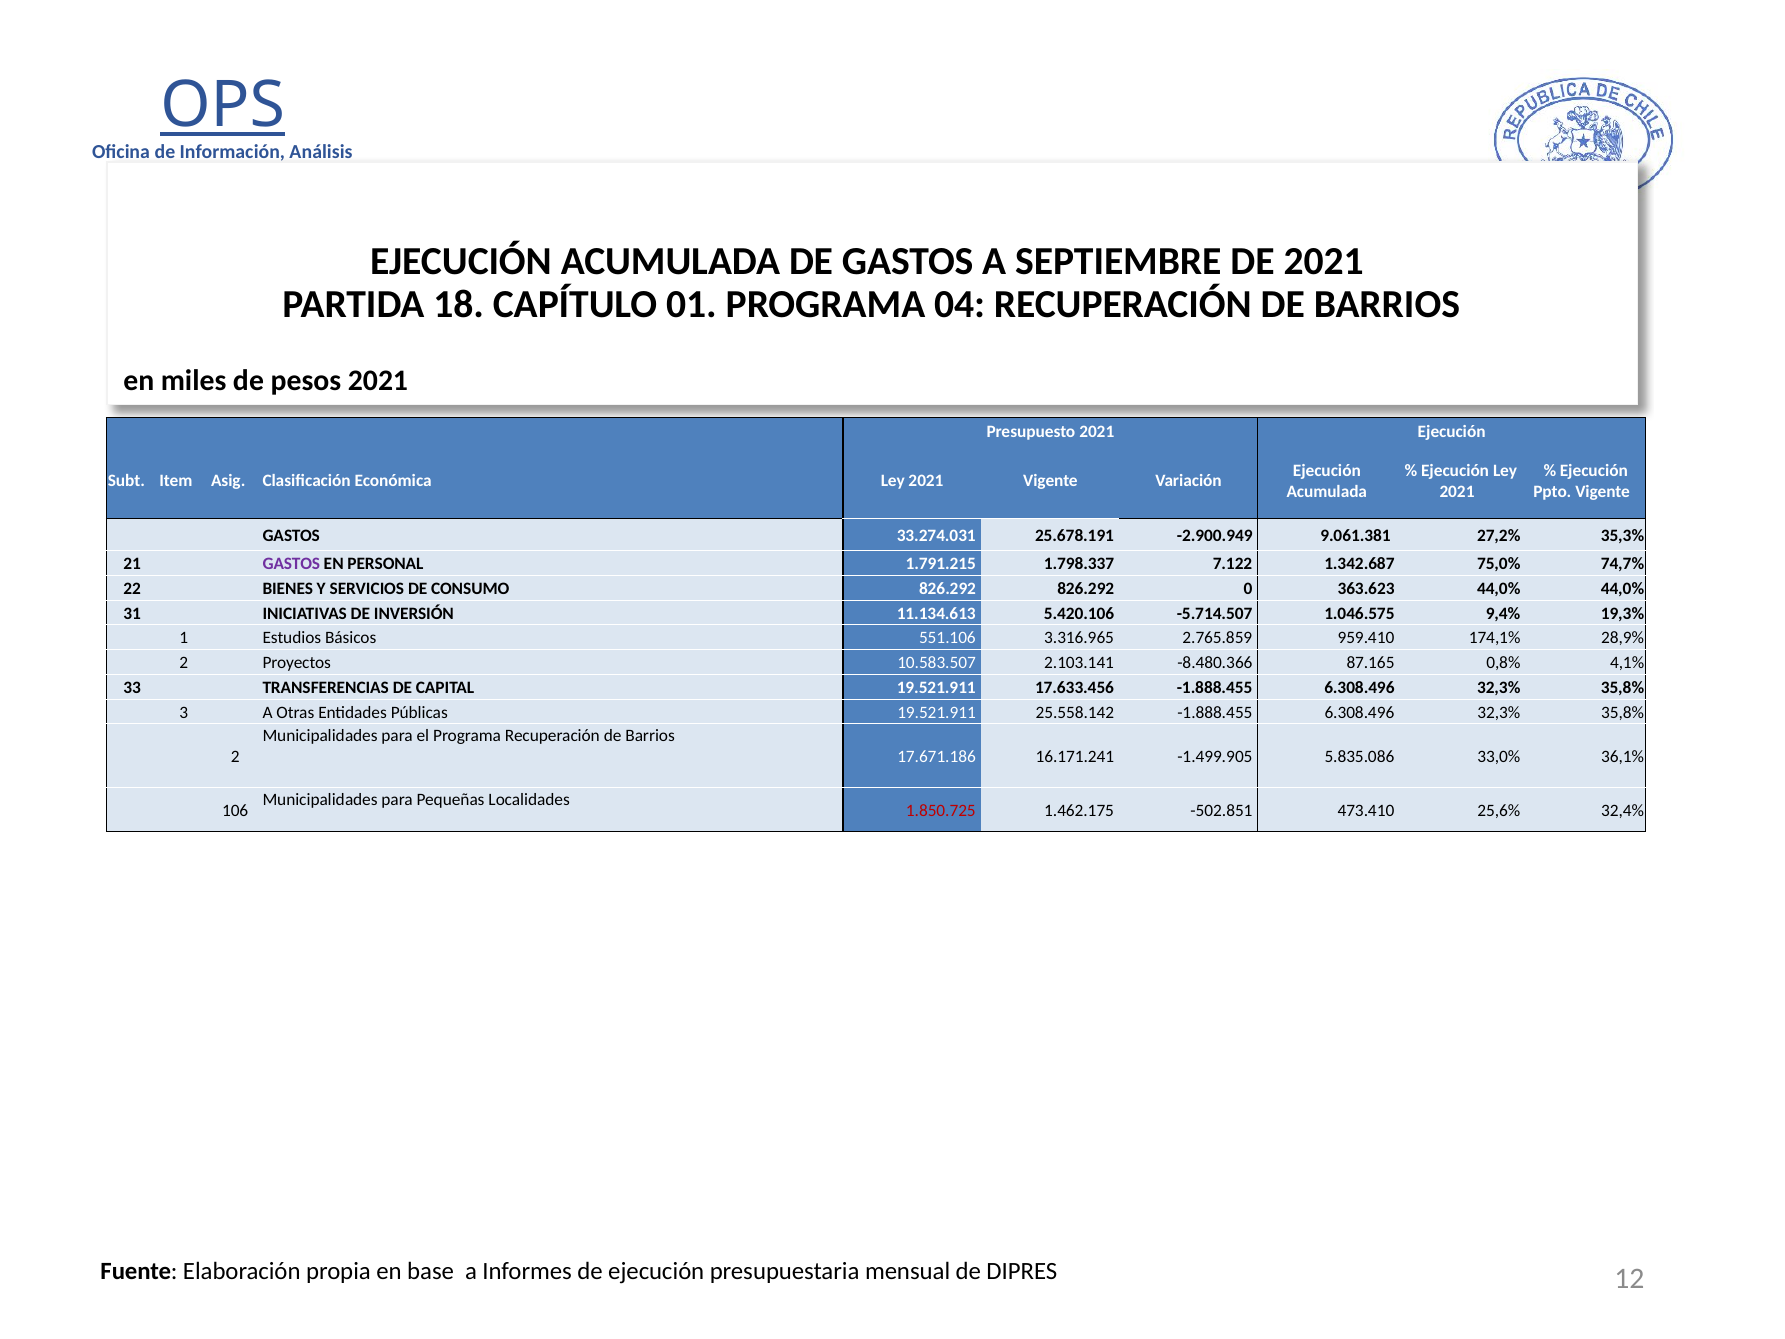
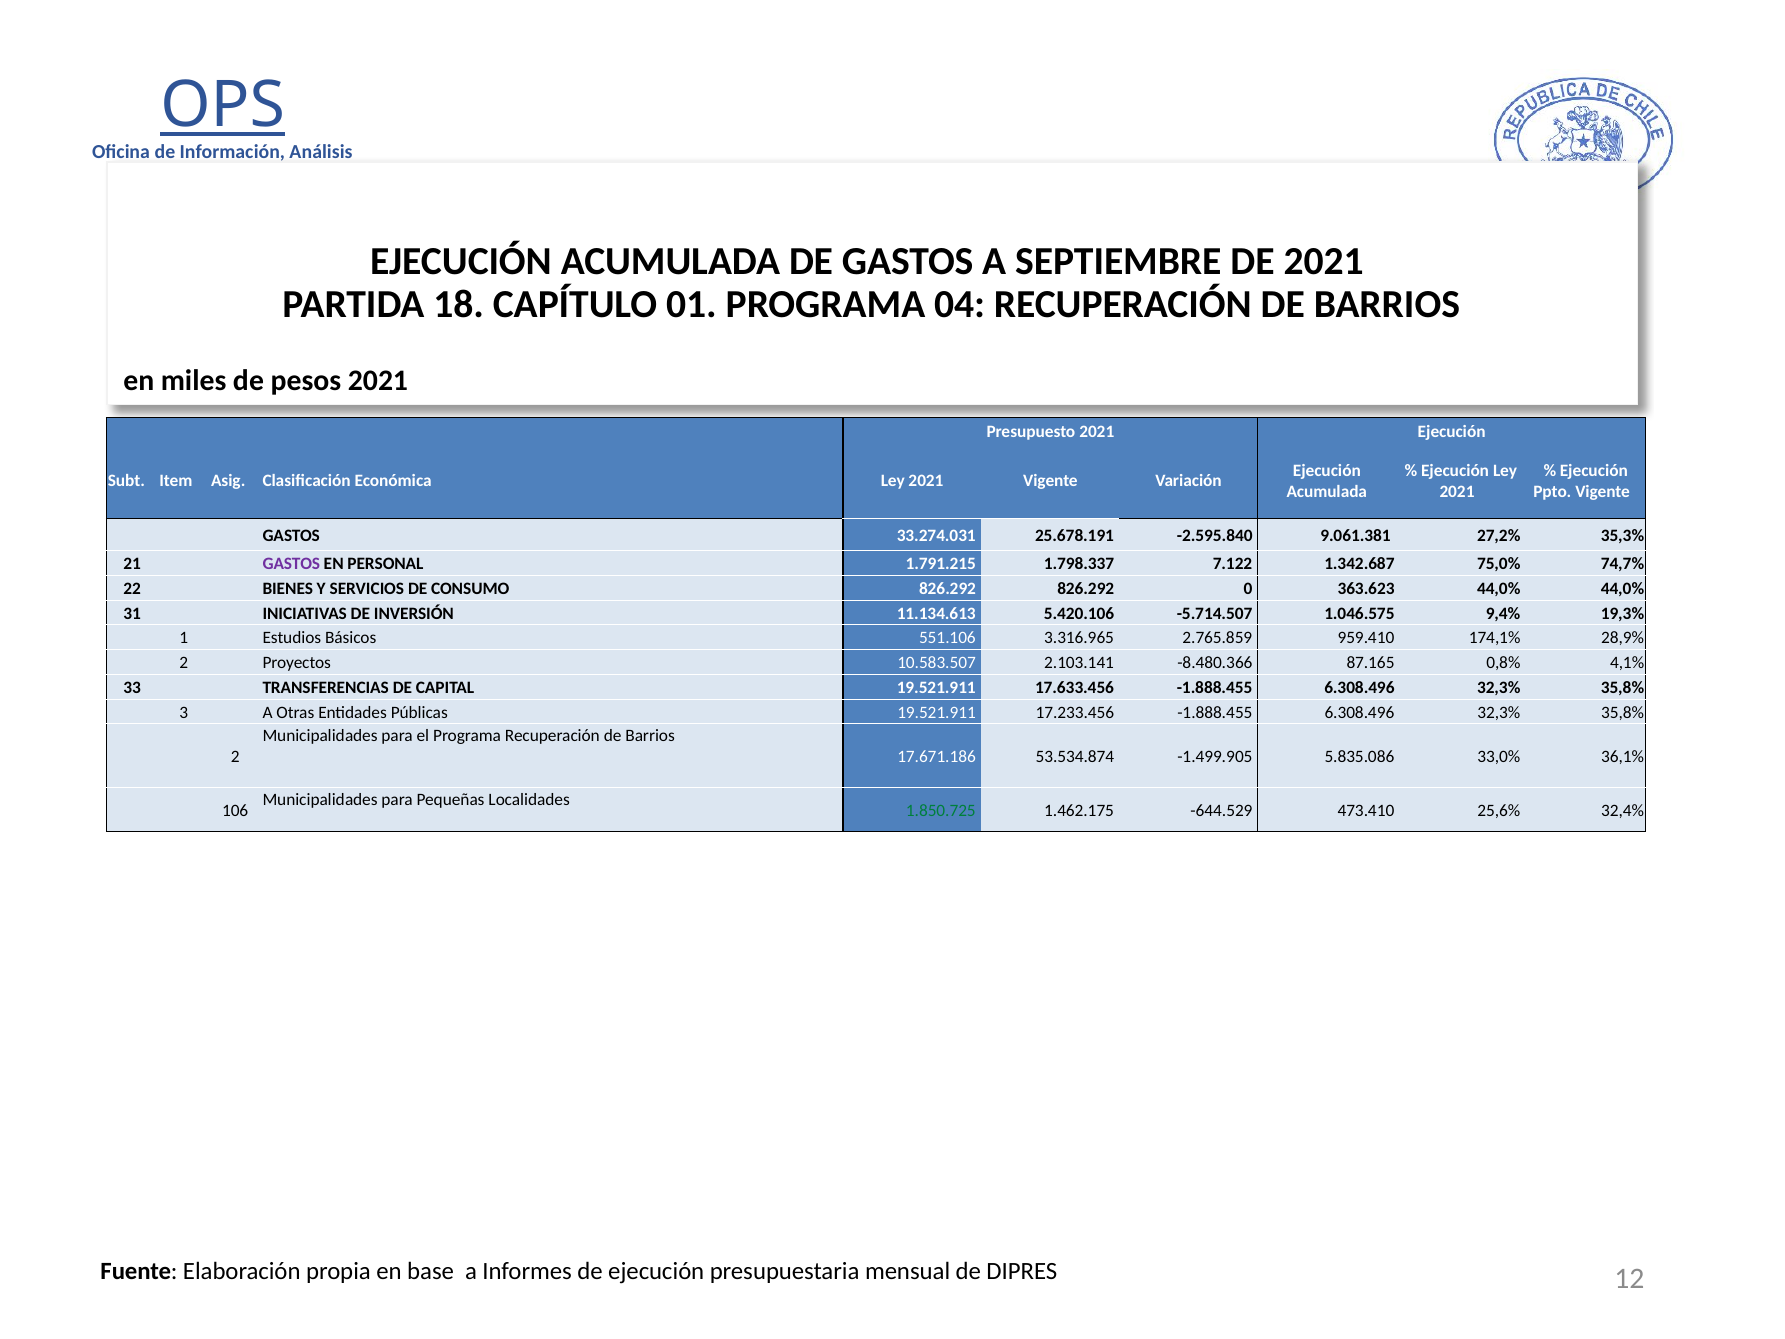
-2.900.949: -2.900.949 -> -2.595.840
25.558.142: 25.558.142 -> 17.233.456
16.171.241: 16.171.241 -> 53.534.874
1.850.725 colour: red -> green
-502.851: -502.851 -> -644.529
